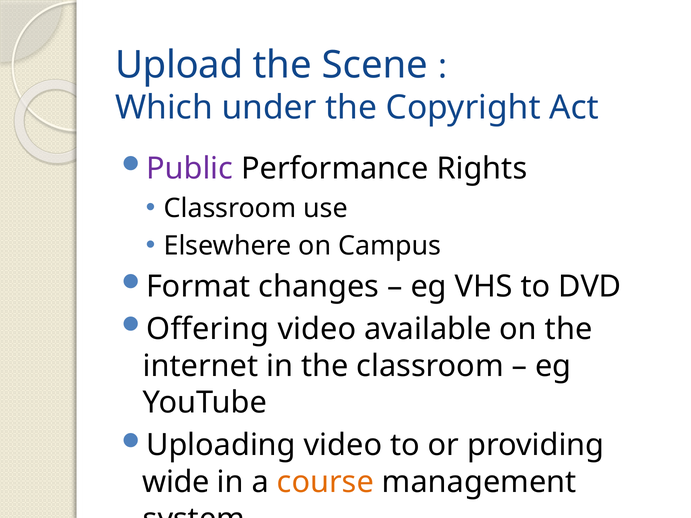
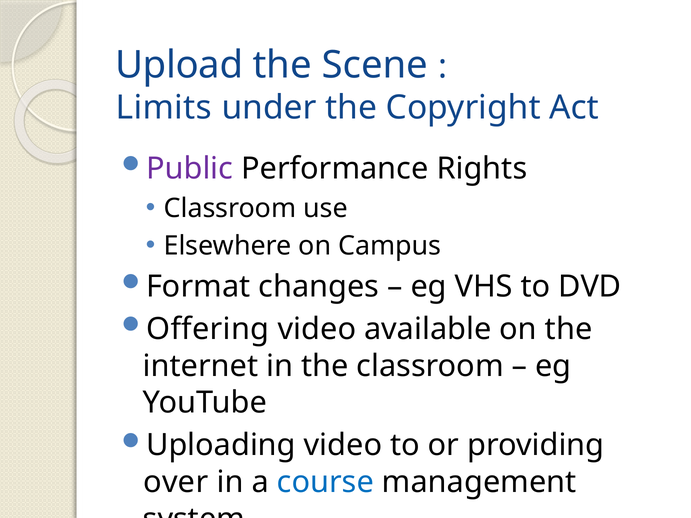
Which: Which -> Limits
wide: wide -> over
course colour: orange -> blue
